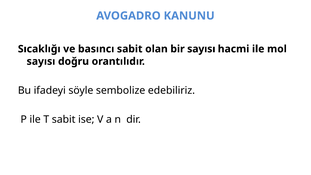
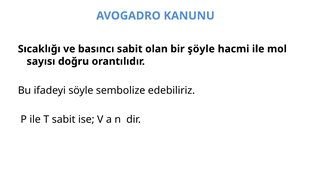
bir sayısı: sayısı -> şöyle
